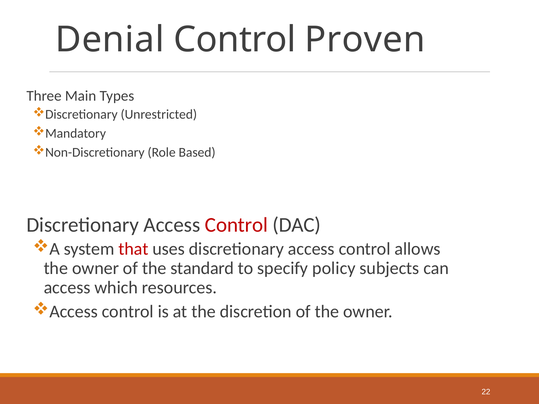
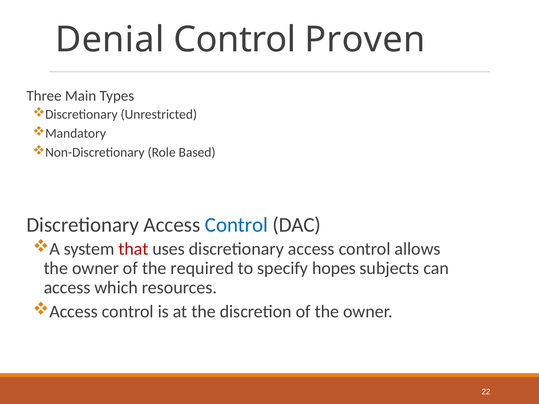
Control at (236, 225) colour: red -> blue
standard: standard -> required
policy: policy -> hopes
